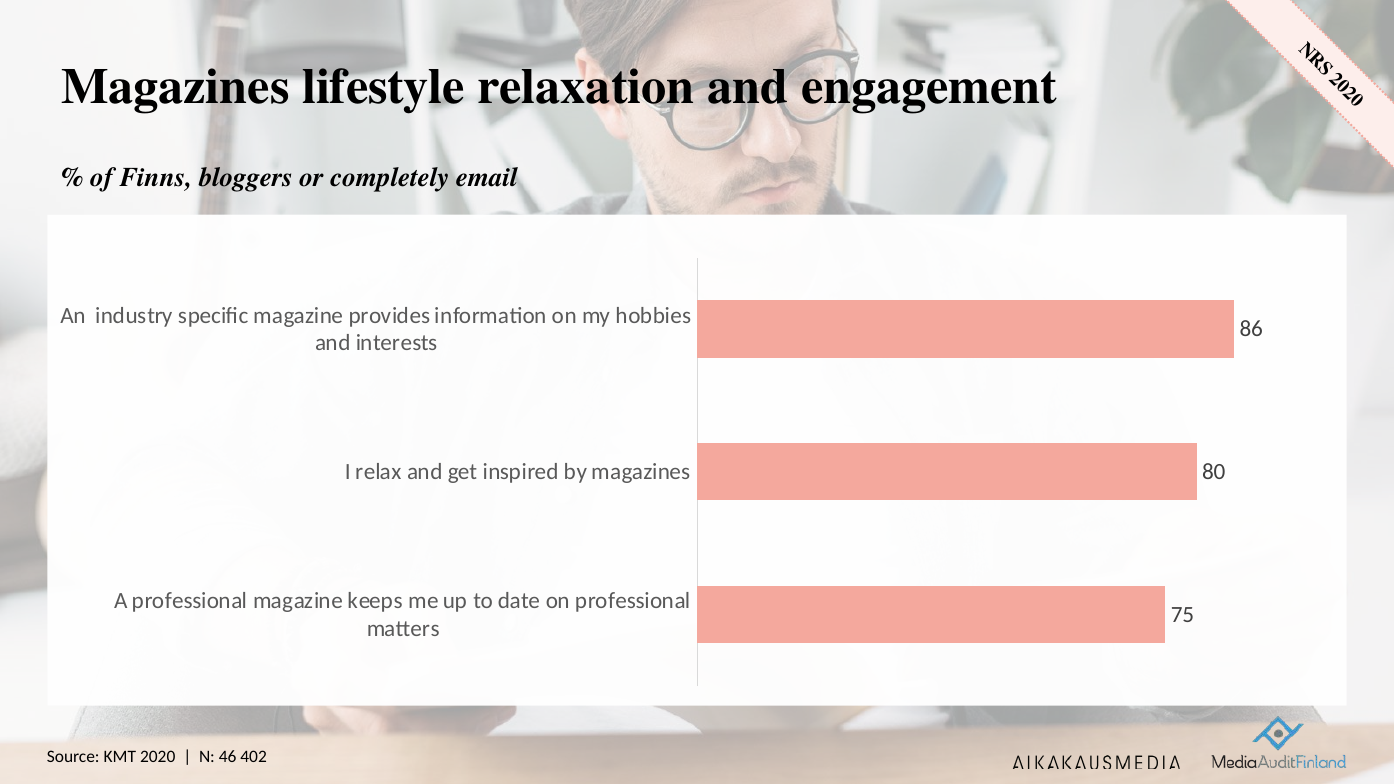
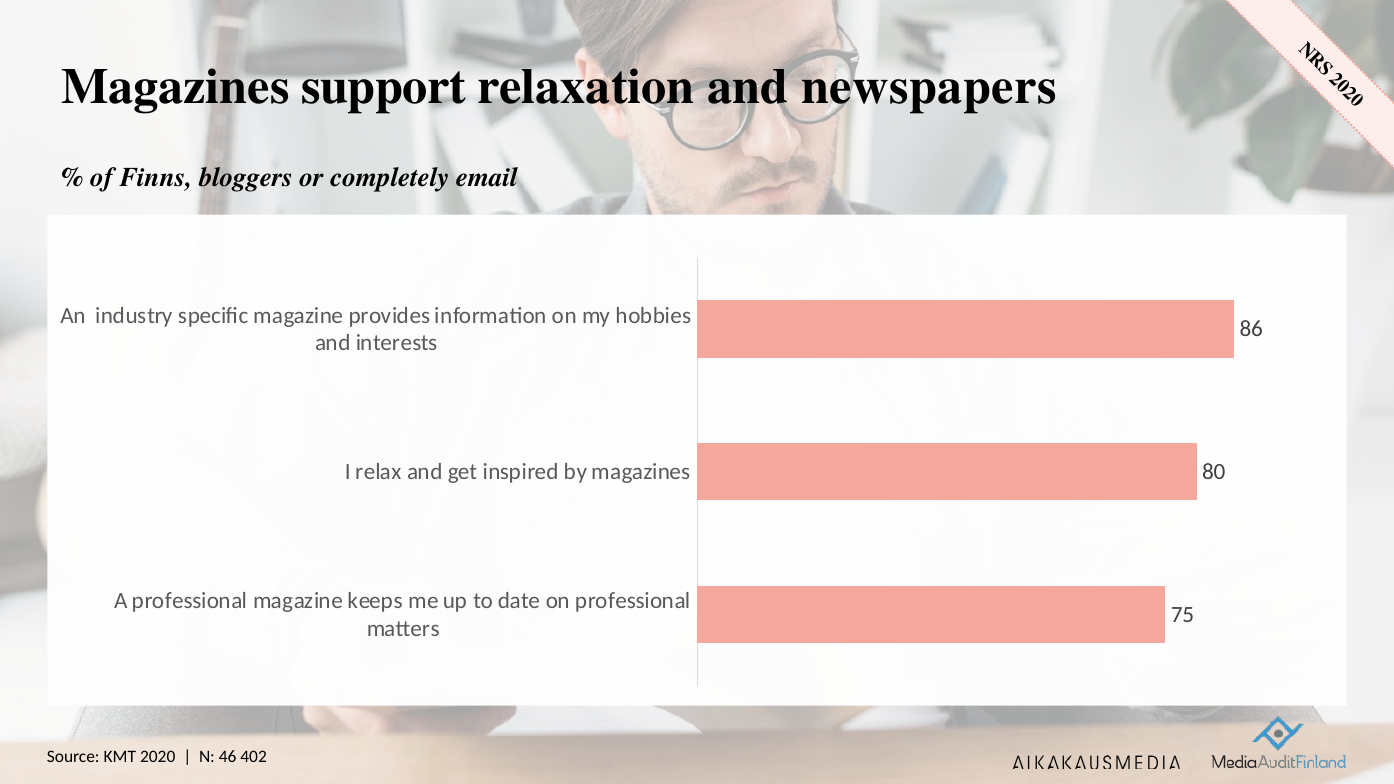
lifestyle: lifestyle -> support
engagement: engagement -> newspapers
